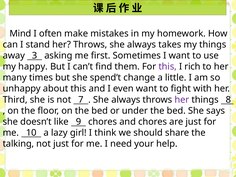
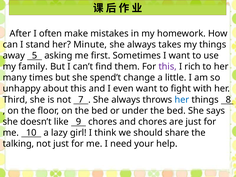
Mind: Mind -> After
her Throws: Throws -> Minute
3: 3 -> 5
happy: happy -> family
her at (182, 100) colour: purple -> blue
